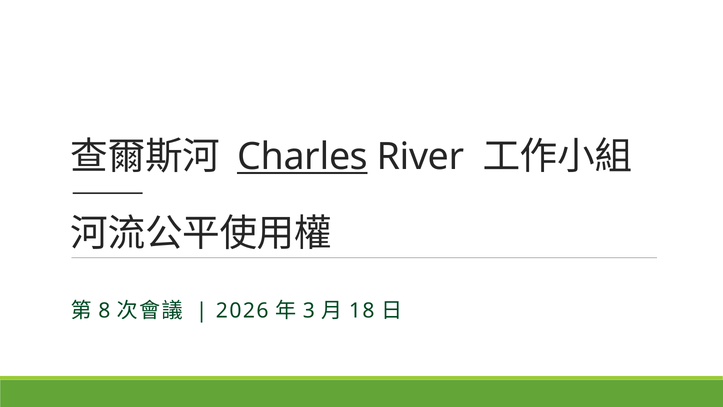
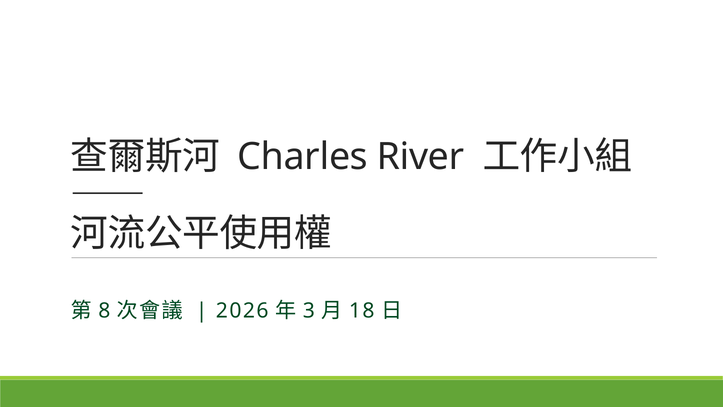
Charles underline: present -> none
